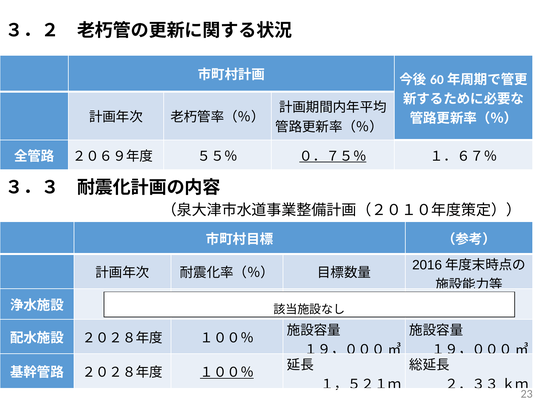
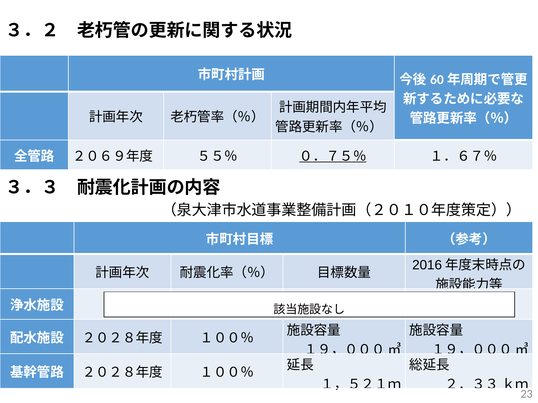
１００％ at (227, 373) underline: present -> none
